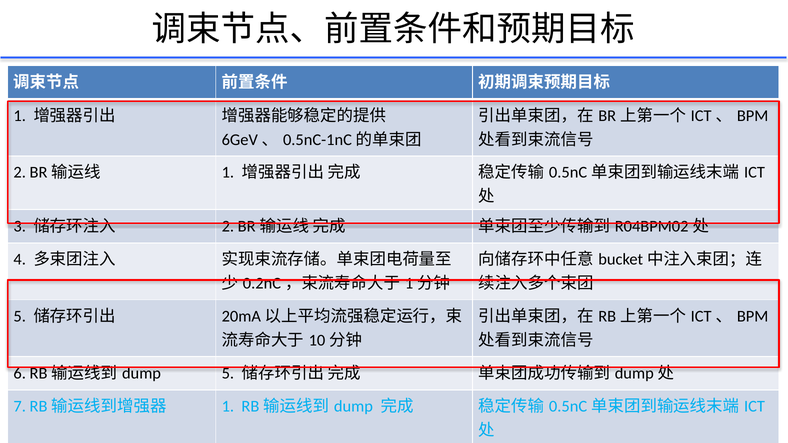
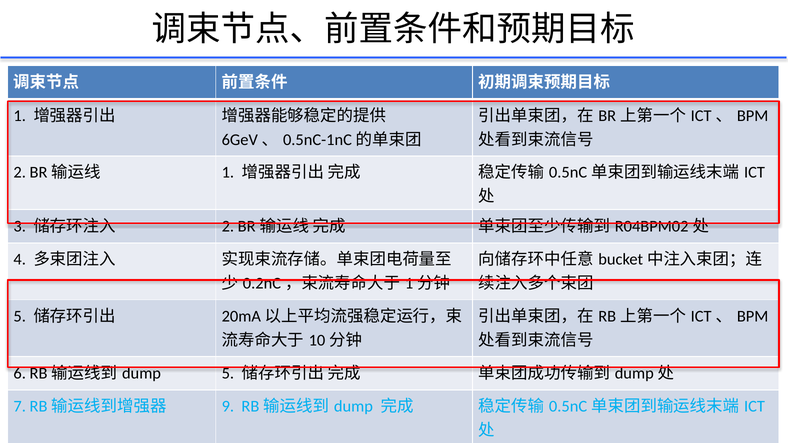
1 at (228, 407): 1 -> 9
